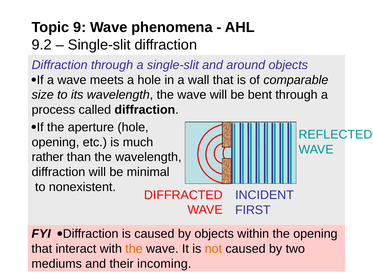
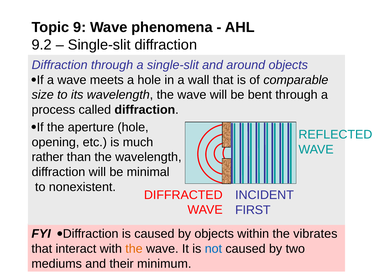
the opening: opening -> vibrates
not colour: orange -> blue
incoming: incoming -> minimum
